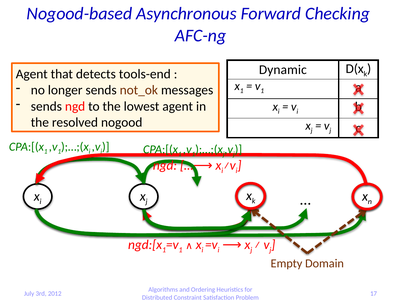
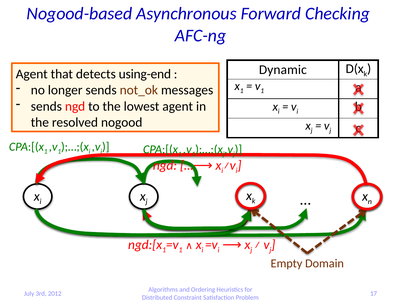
tools-end: tools-end -> using-end
